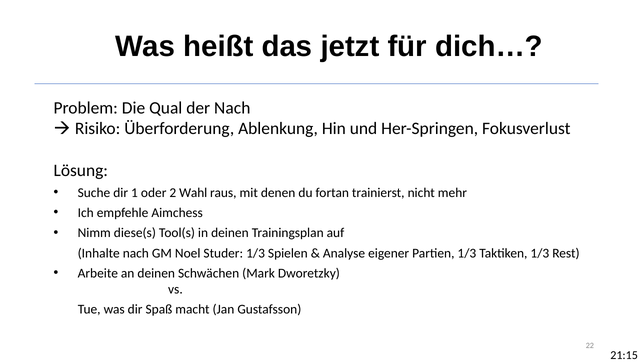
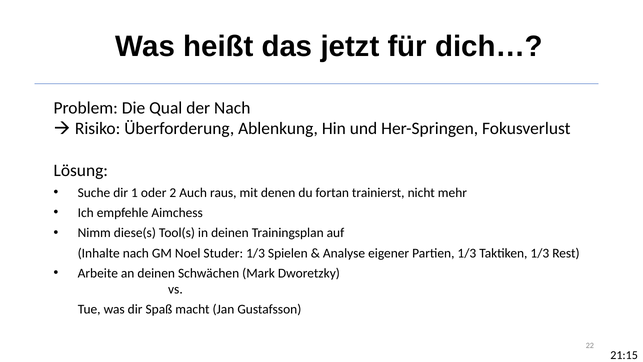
Wahl: Wahl -> Auch
